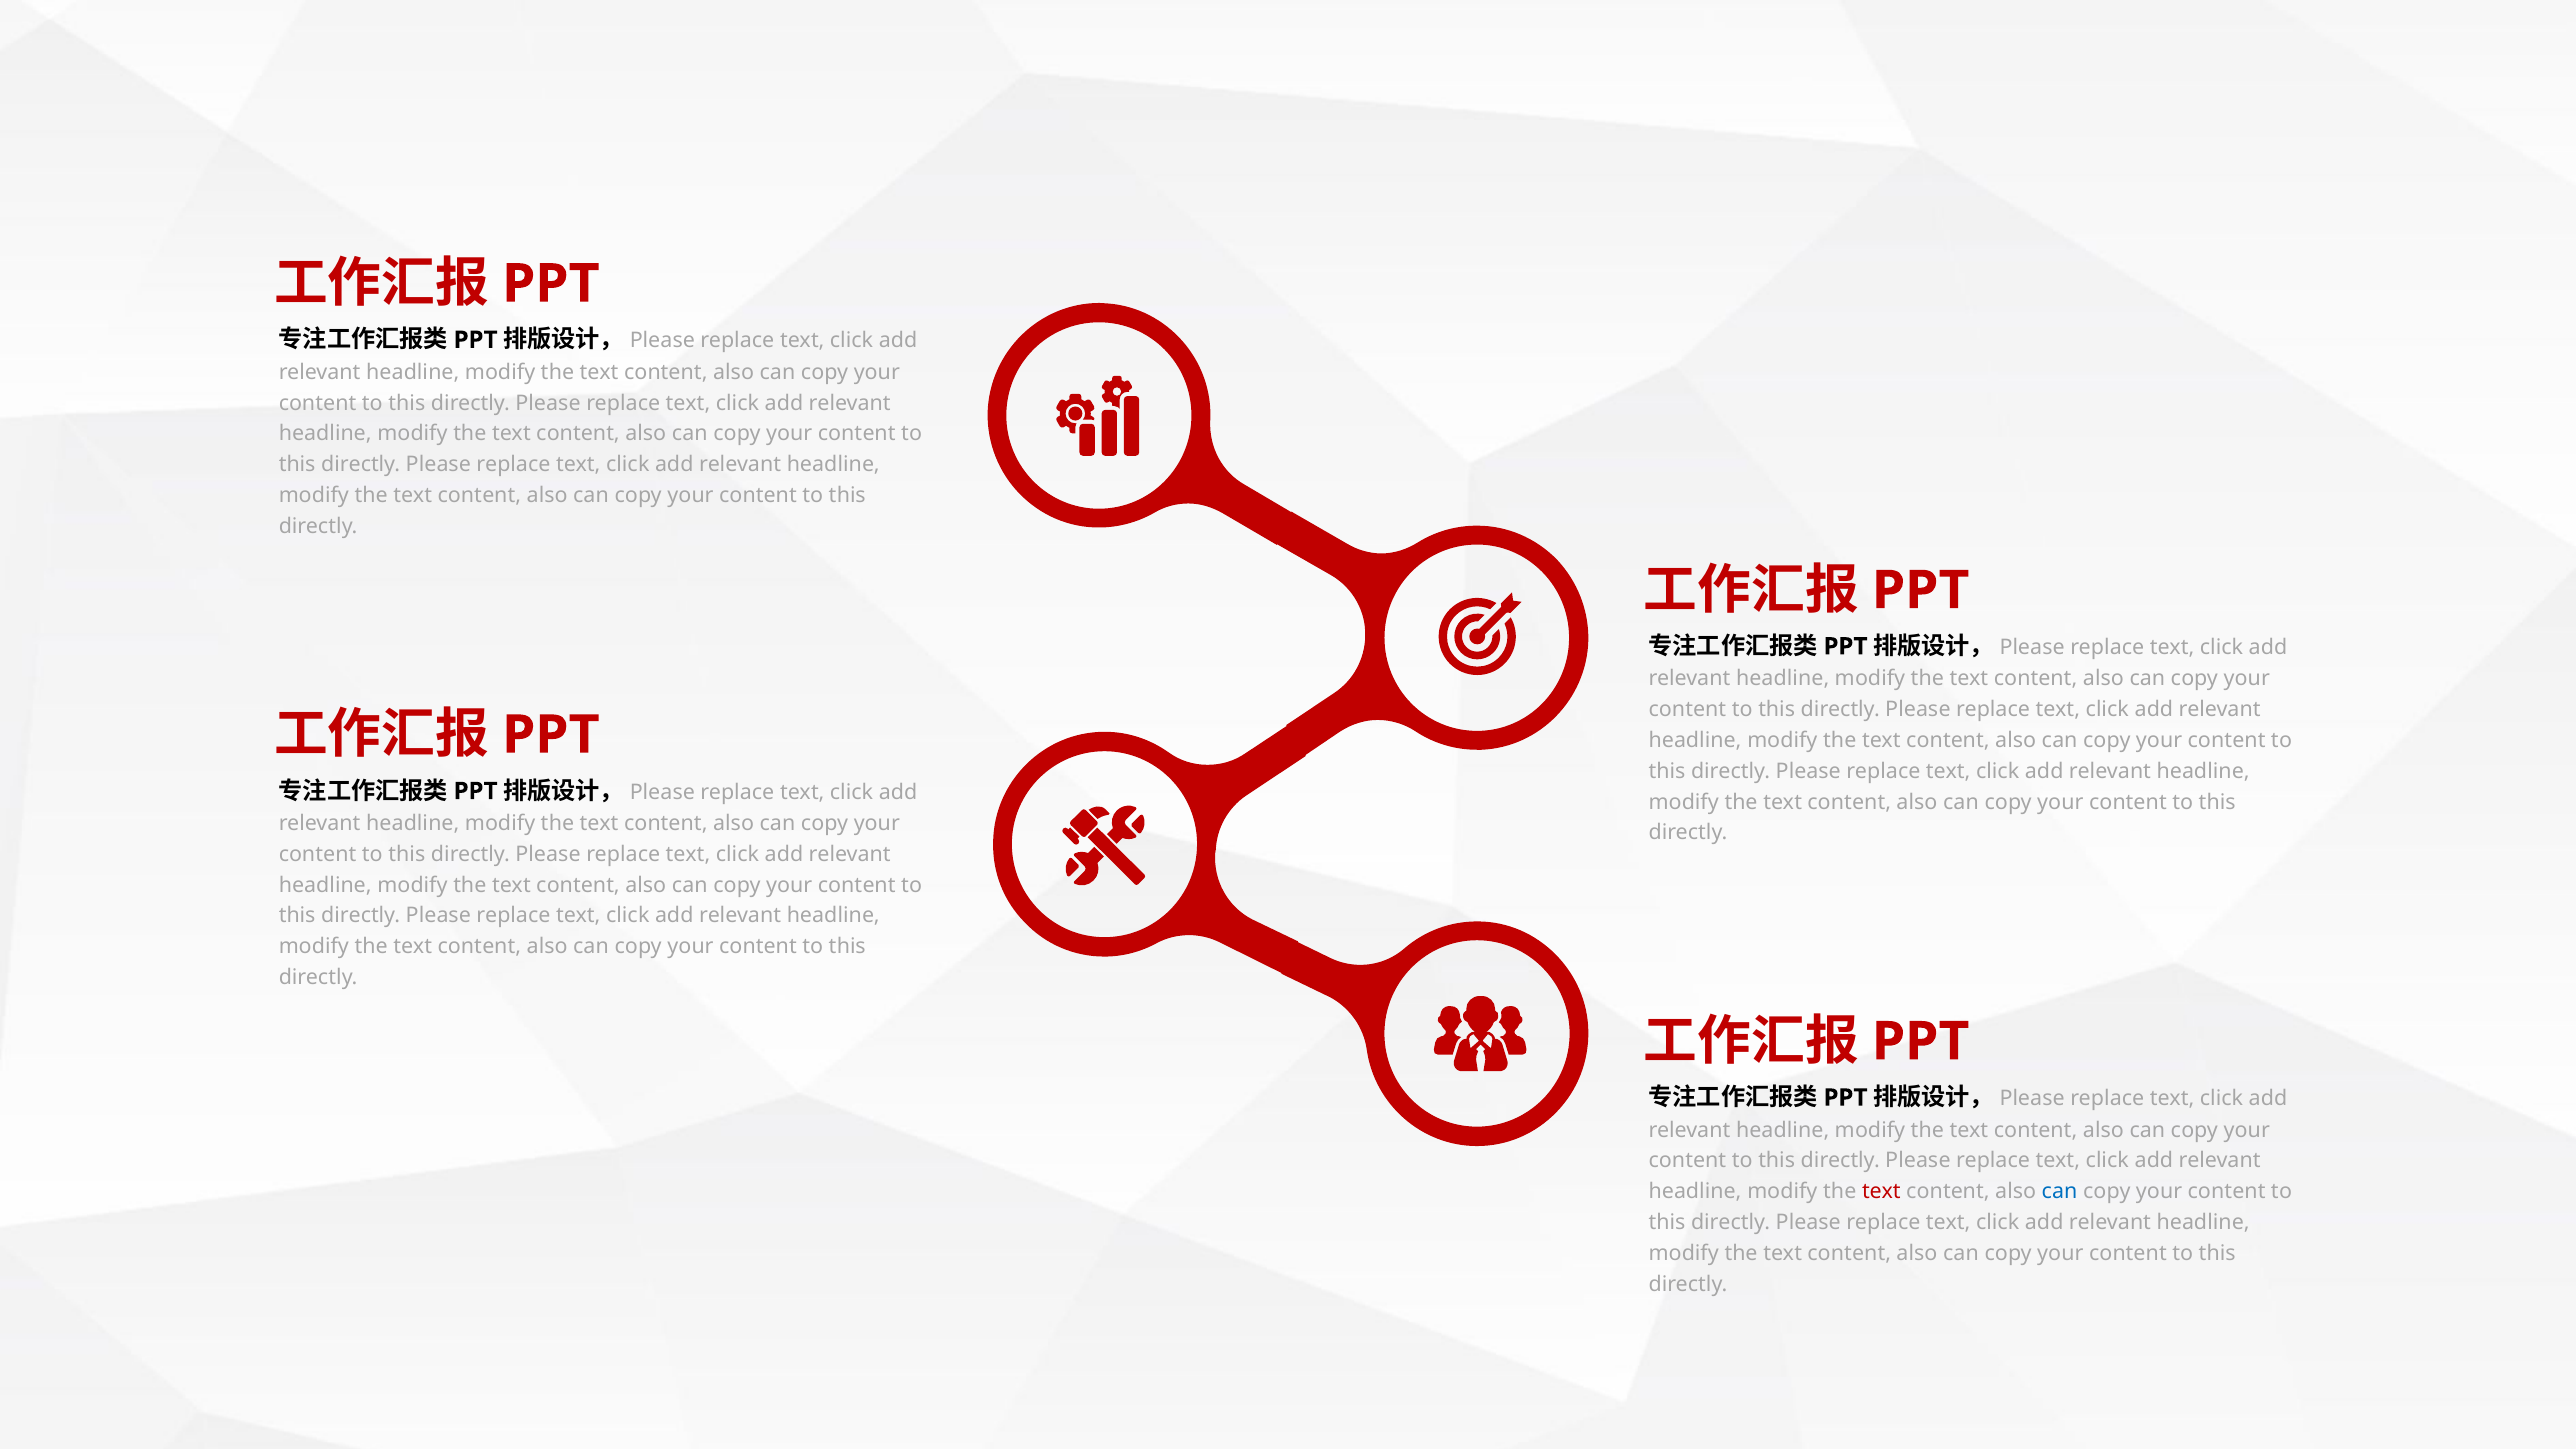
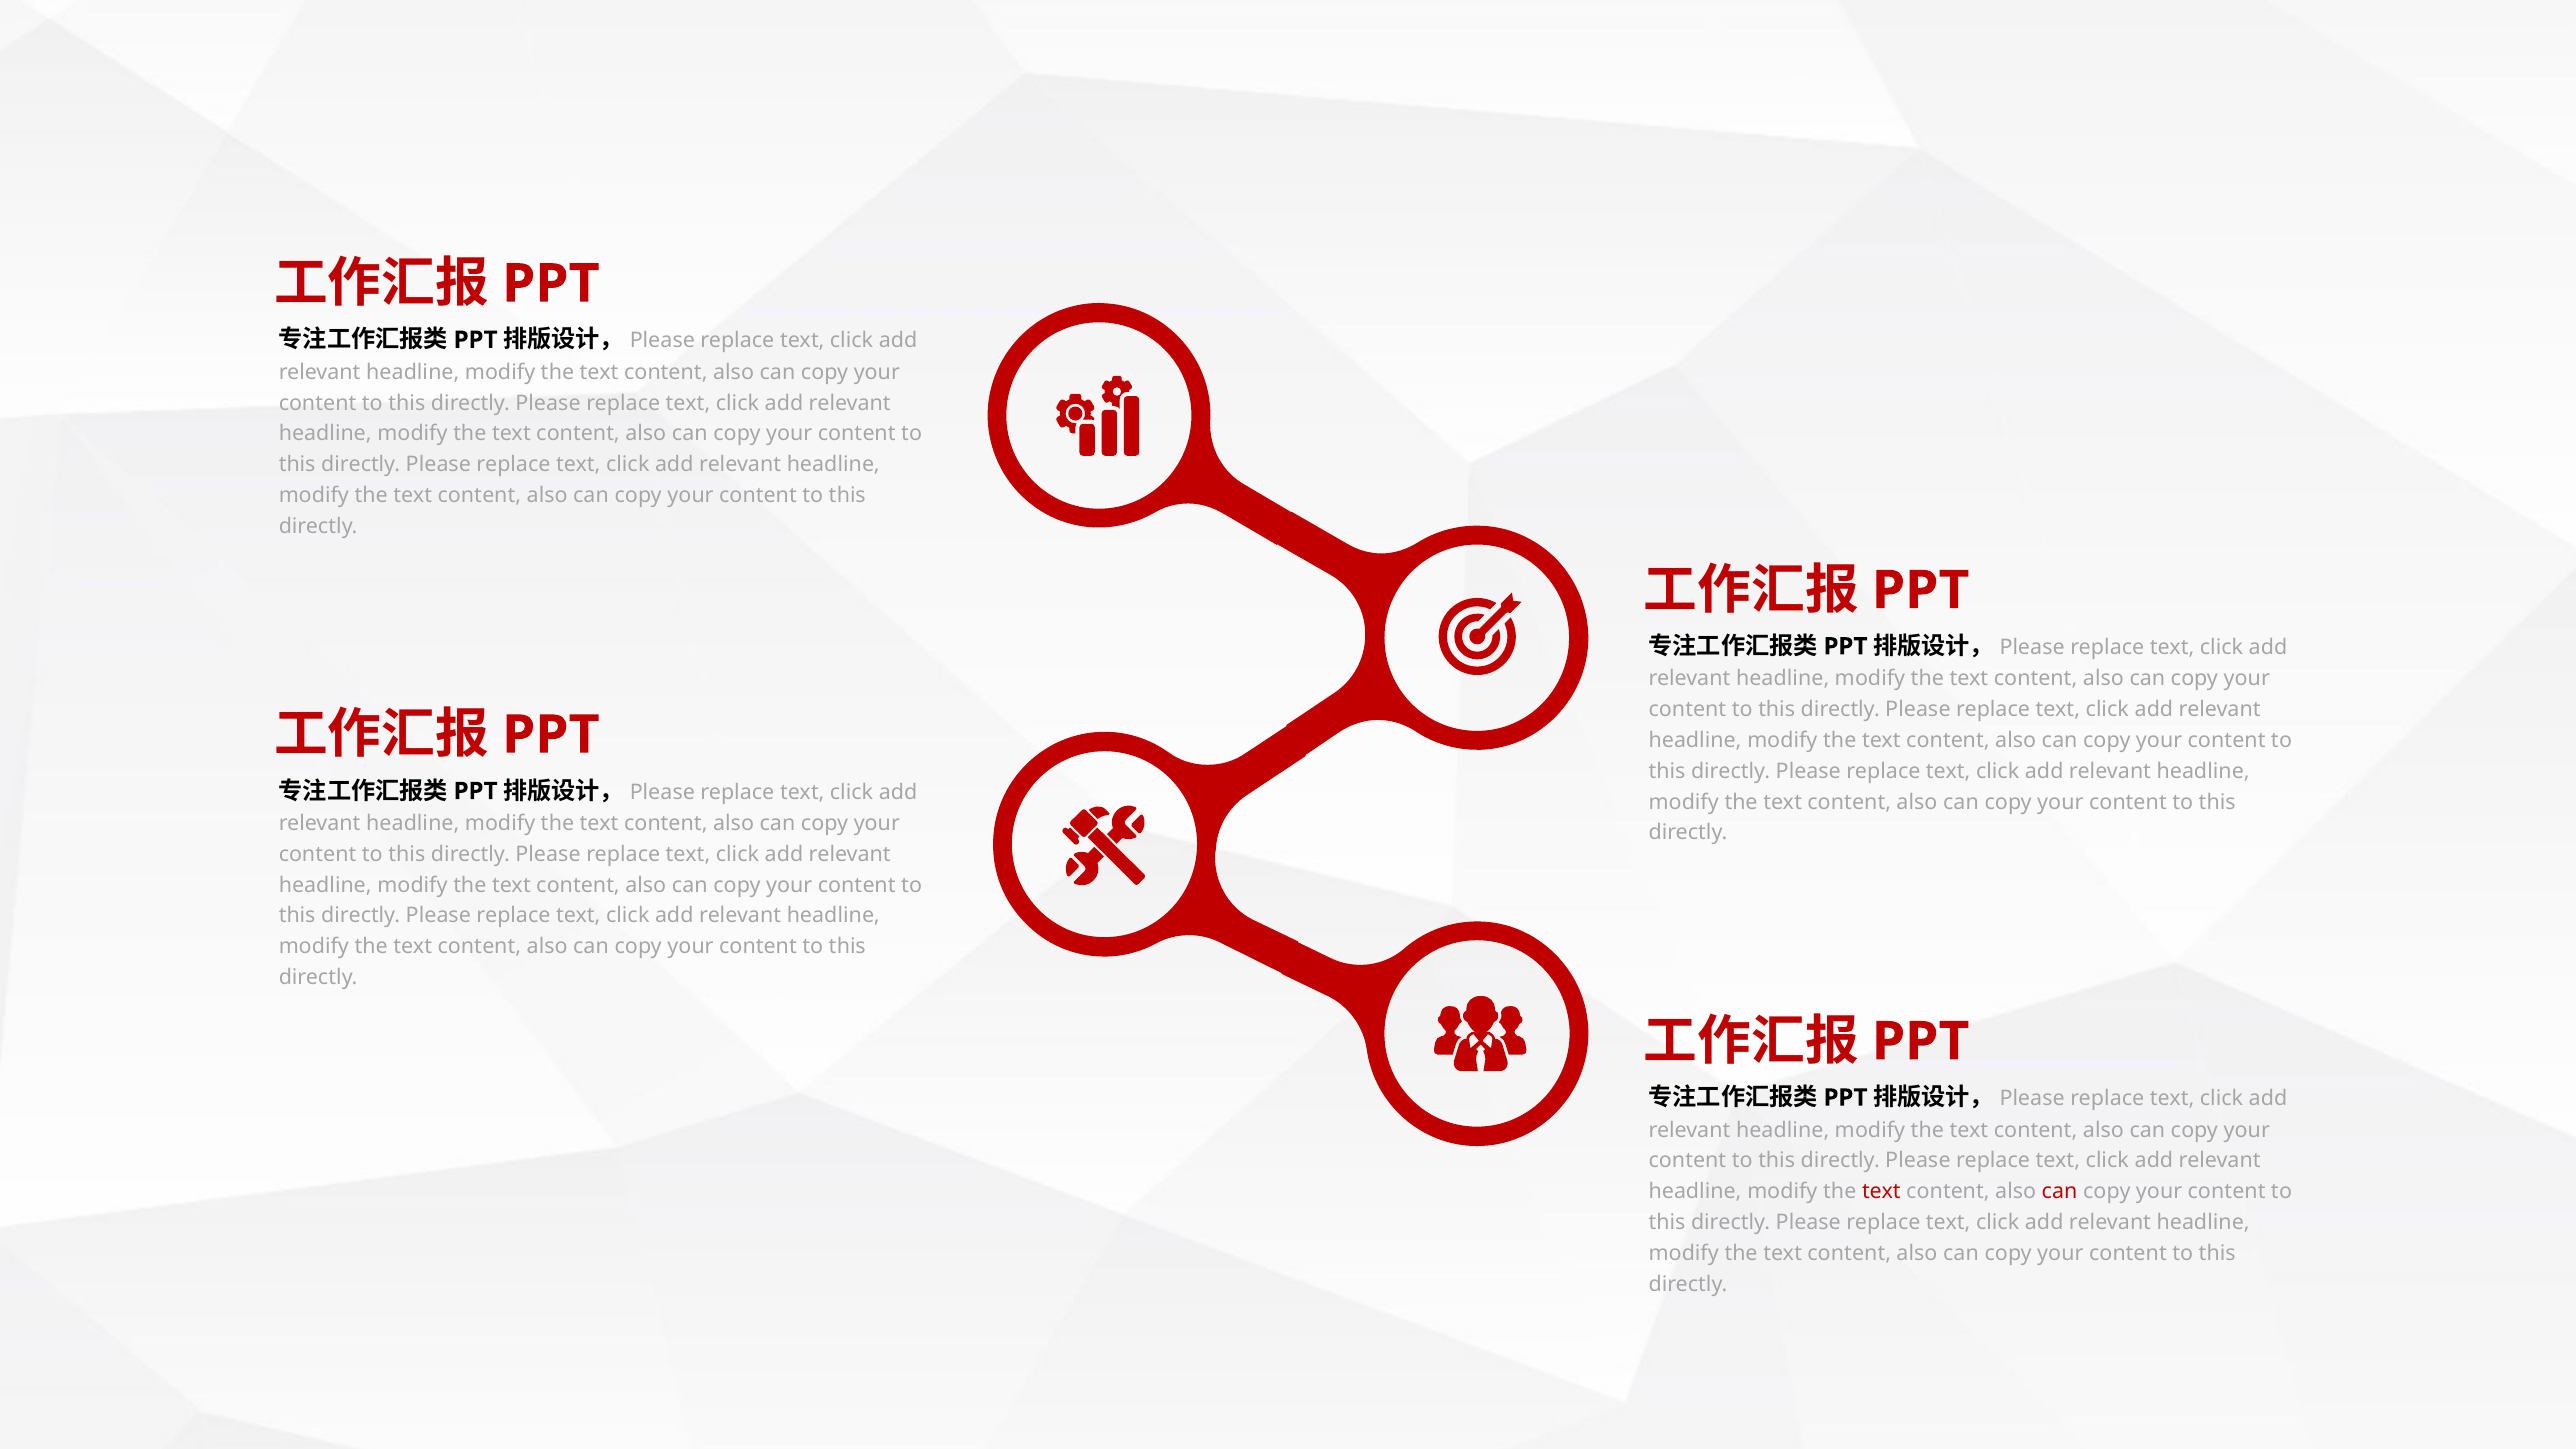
can at (2060, 1192) colour: blue -> red
